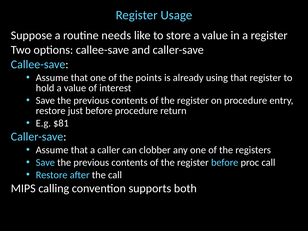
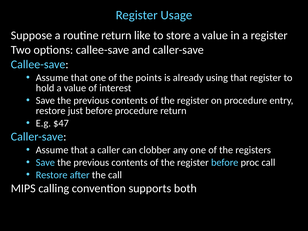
routine needs: needs -> return
$81: $81 -> $47
